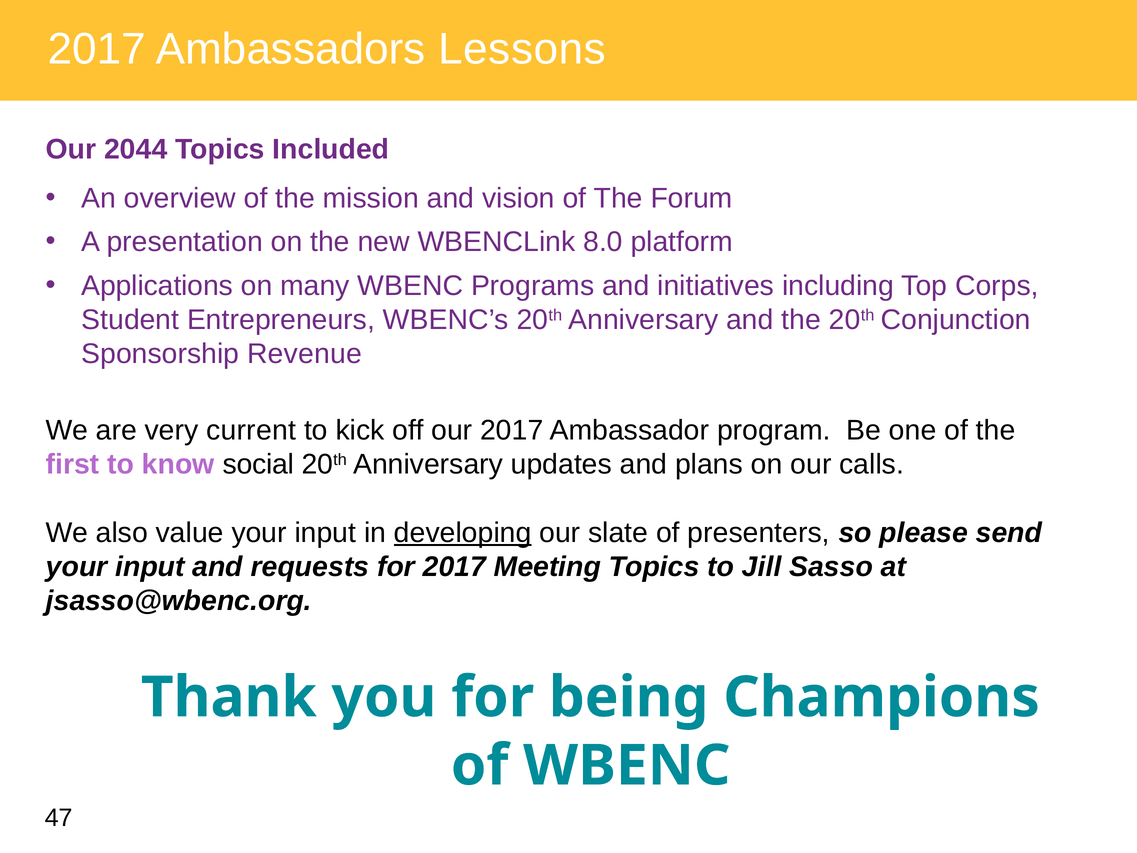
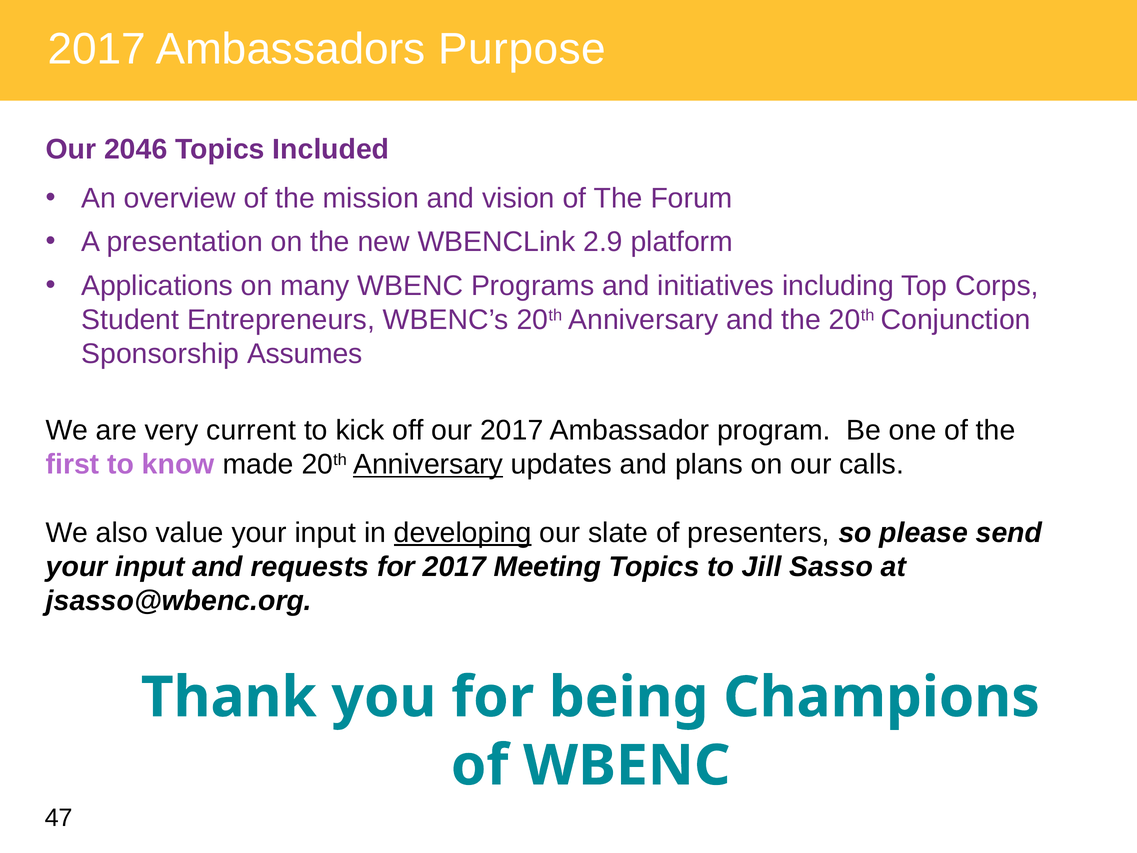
Lessons: Lessons -> Purpose
2044: 2044 -> 2046
8.0: 8.0 -> 2.9
Revenue: Revenue -> Assumes
social: social -> made
Anniversary at (428, 464) underline: none -> present
